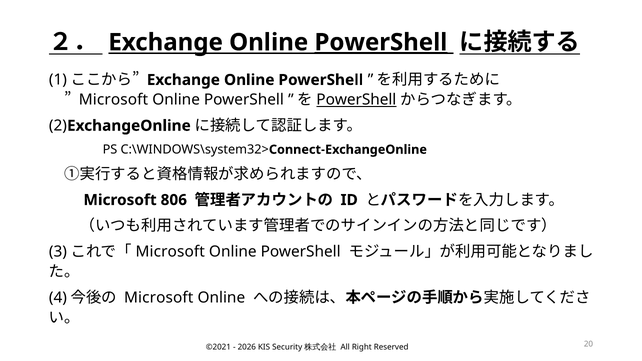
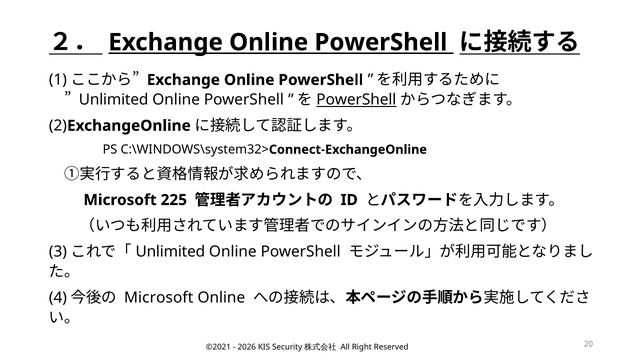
PowerShell at (381, 42) underline: present -> none
Microsoft at (113, 100): Microsoft -> Unlimited
806: 806 -> 225
Microsoft at (170, 252): Microsoft -> Unlimited
